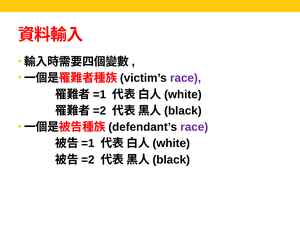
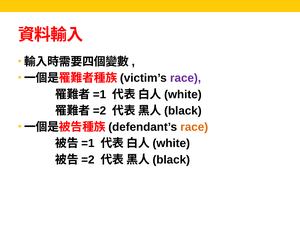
race at (194, 127) colour: purple -> orange
